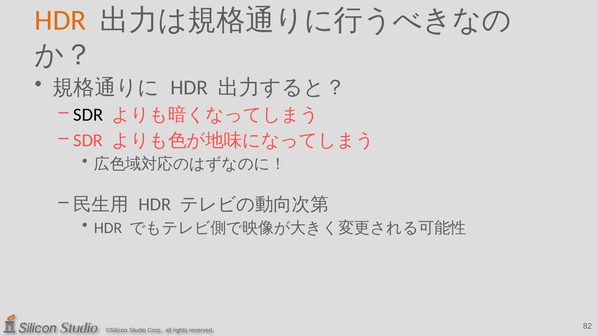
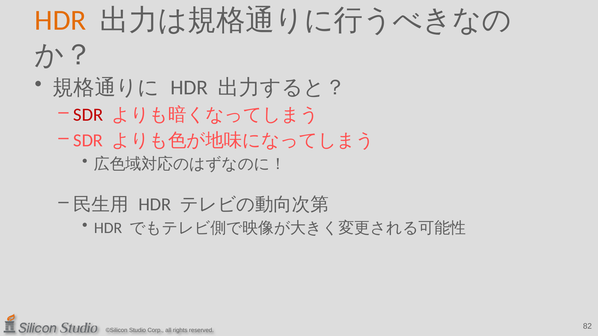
SDR at (88, 115) colour: black -> red
